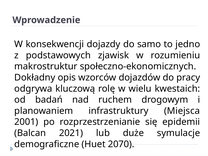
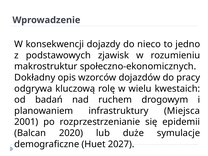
samo: samo -> nieco
2021: 2021 -> 2020
2070: 2070 -> 2027
